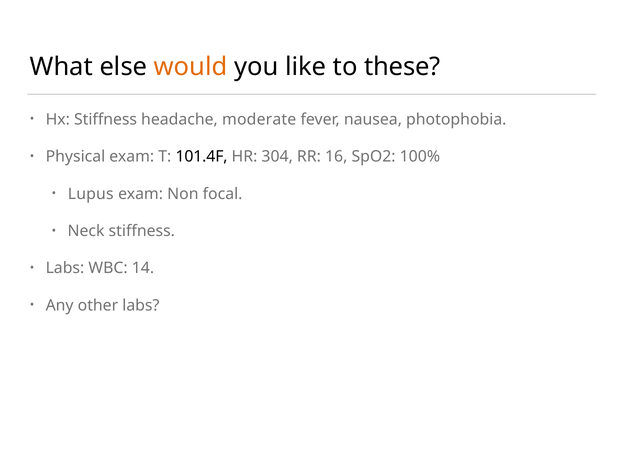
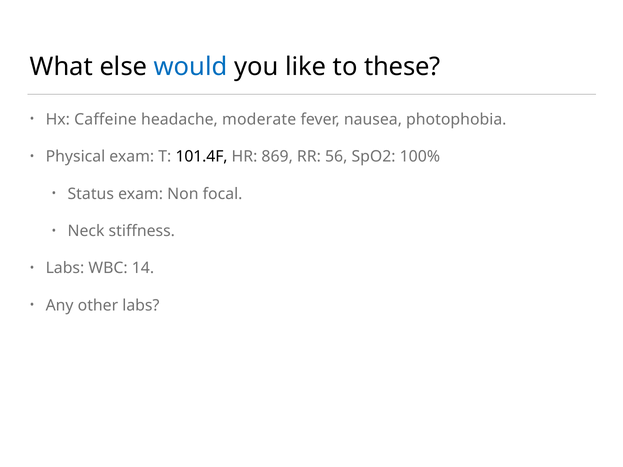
would colour: orange -> blue
Hx Stiffness: Stiffness -> Caffeine
304: 304 -> 869
16: 16 -> 56
Lupus: Lupus -> Status
